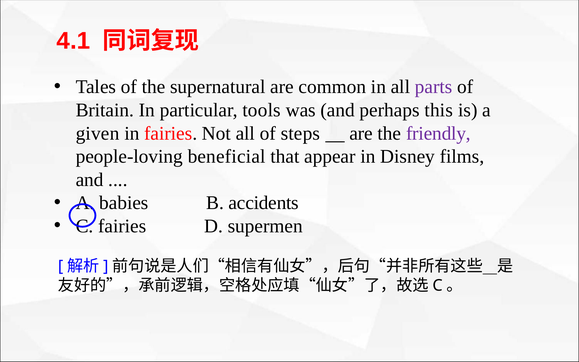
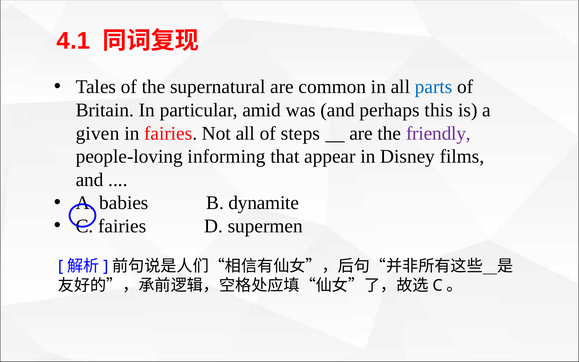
parts colour: purple -> blue
tools: tools -> amid
beneficial: beneficial -> informing
accidents: accidents -> dynamite
